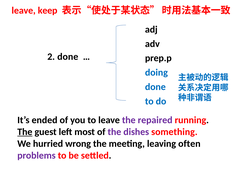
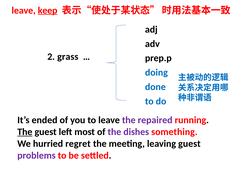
keep underline: none -> present
2 done: done -> grass
wrong: wrong -> regret
leaving often: often -> guest
